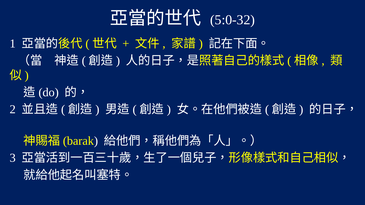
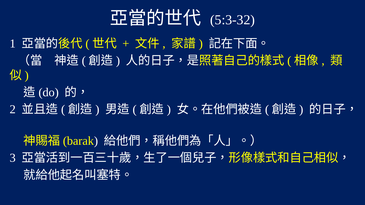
5:0-32: 5:0-32 -> 5:3-32
